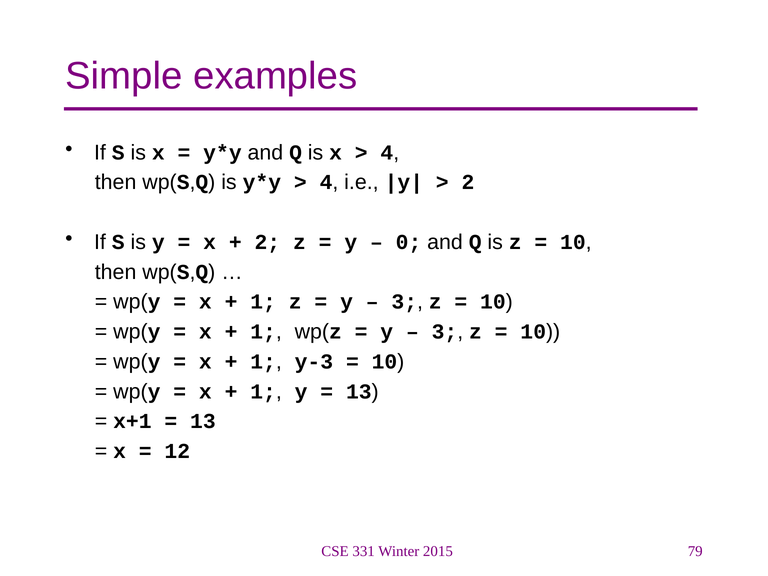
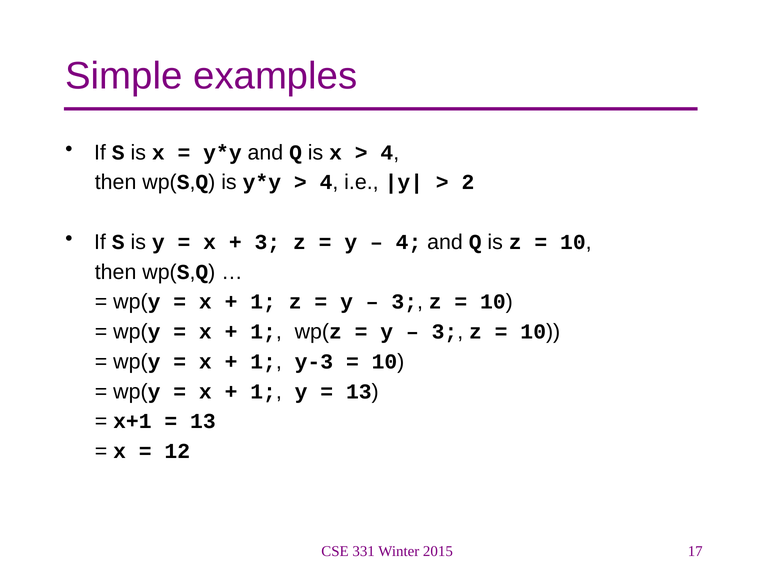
2 at (267, 242): 2 -> 3
0 at (409, 242): 0 -> 4
79: 79 -> 17
